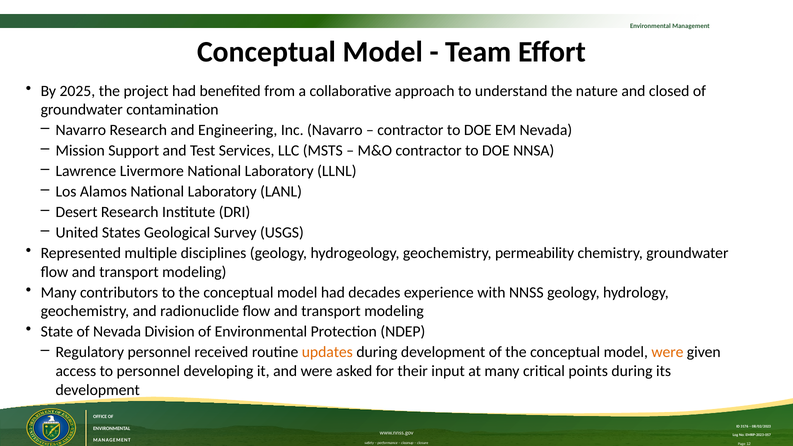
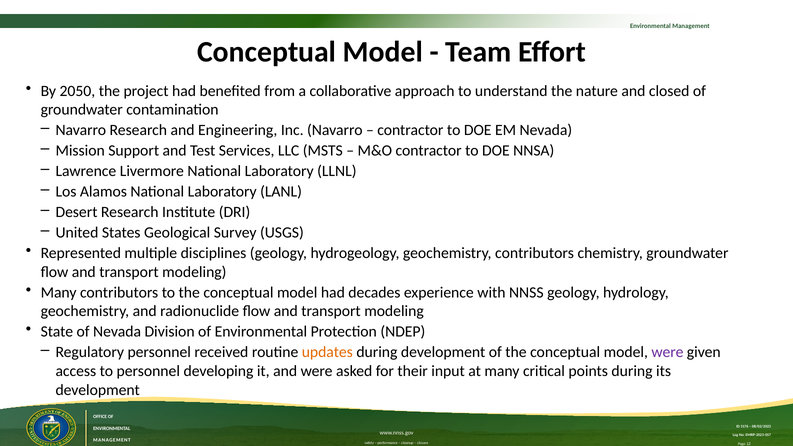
2025: 2025 -> 2050
geochemistry permeability: permeability -> contributors
were at (667, 352) colour: orange -> purple
